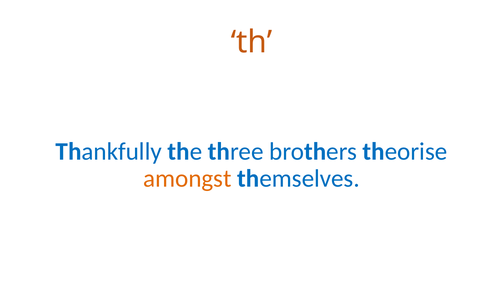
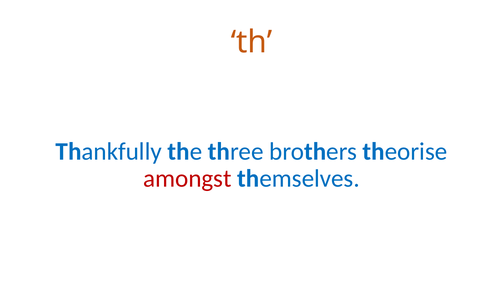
amongst colour: orange -> red
